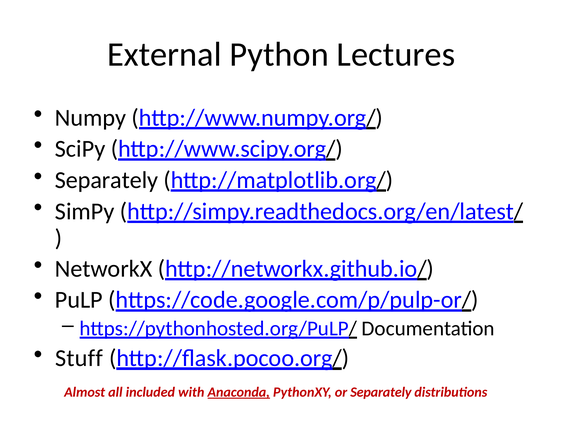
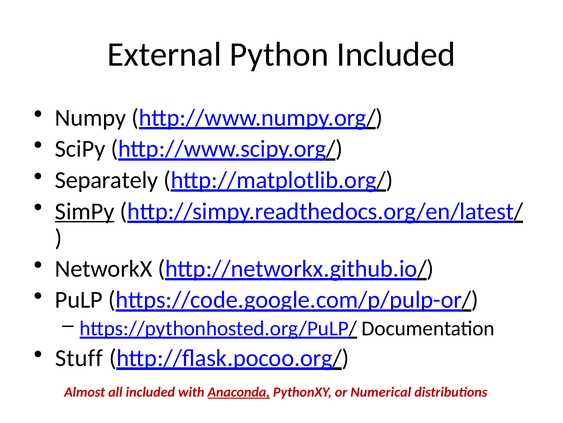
Python Lectures: Lectures -> Included
SimPy underline: none -> present
or Separately: Separately -> Numerical
